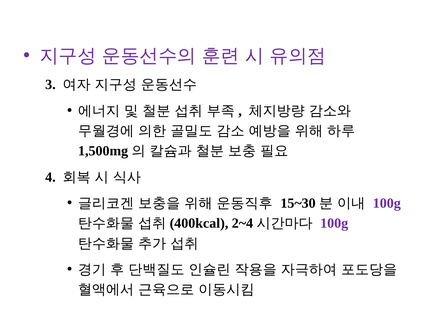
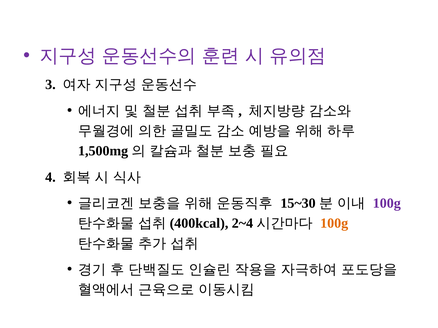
100g at (334, 224) colour: purple -> orange
